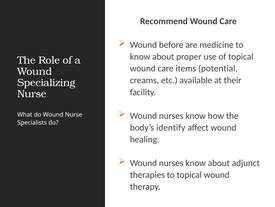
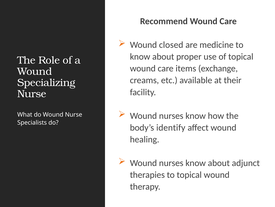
before: before -> closed
potential: potential -> exchange
